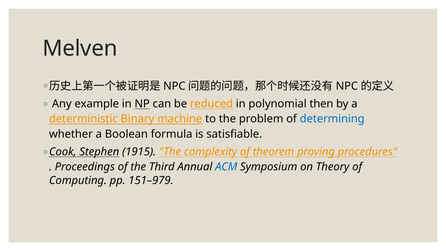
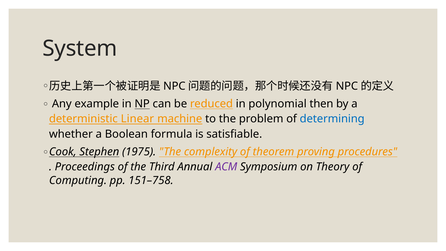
Melven: Melven -> System
Binary: Binary -> Linear
1915: 1915 -> 1975
ACM colour: blue -> purple
151–979: 151–979 -> 151–758
